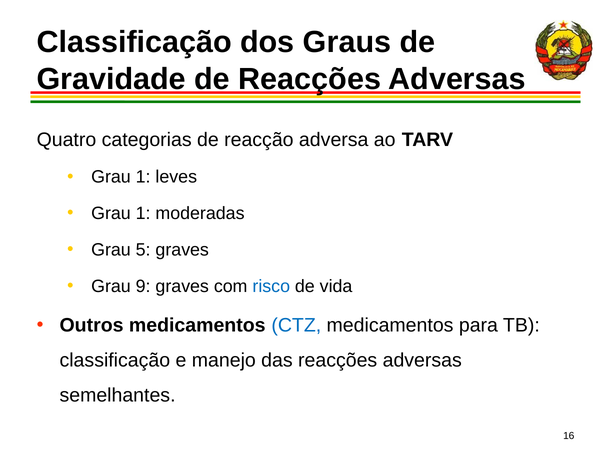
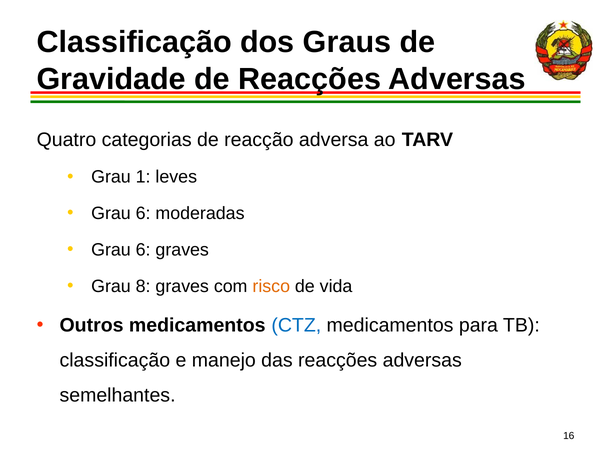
1 at (143, 214): 1 -> 6
5 at (143, 250): 5 -> 6
9: 9 -> 8
risco colour: blue -> orange
